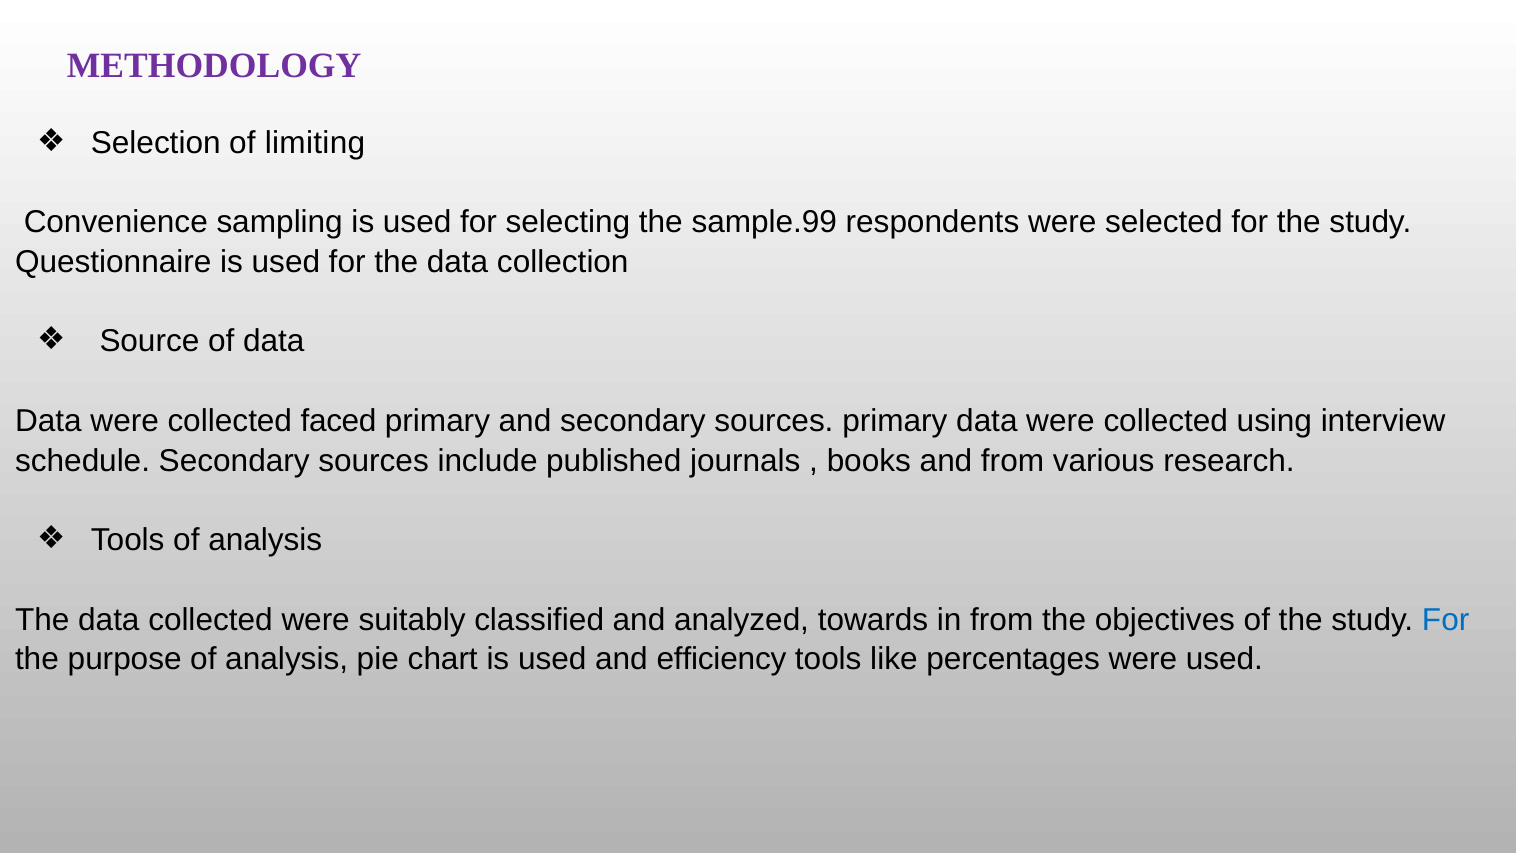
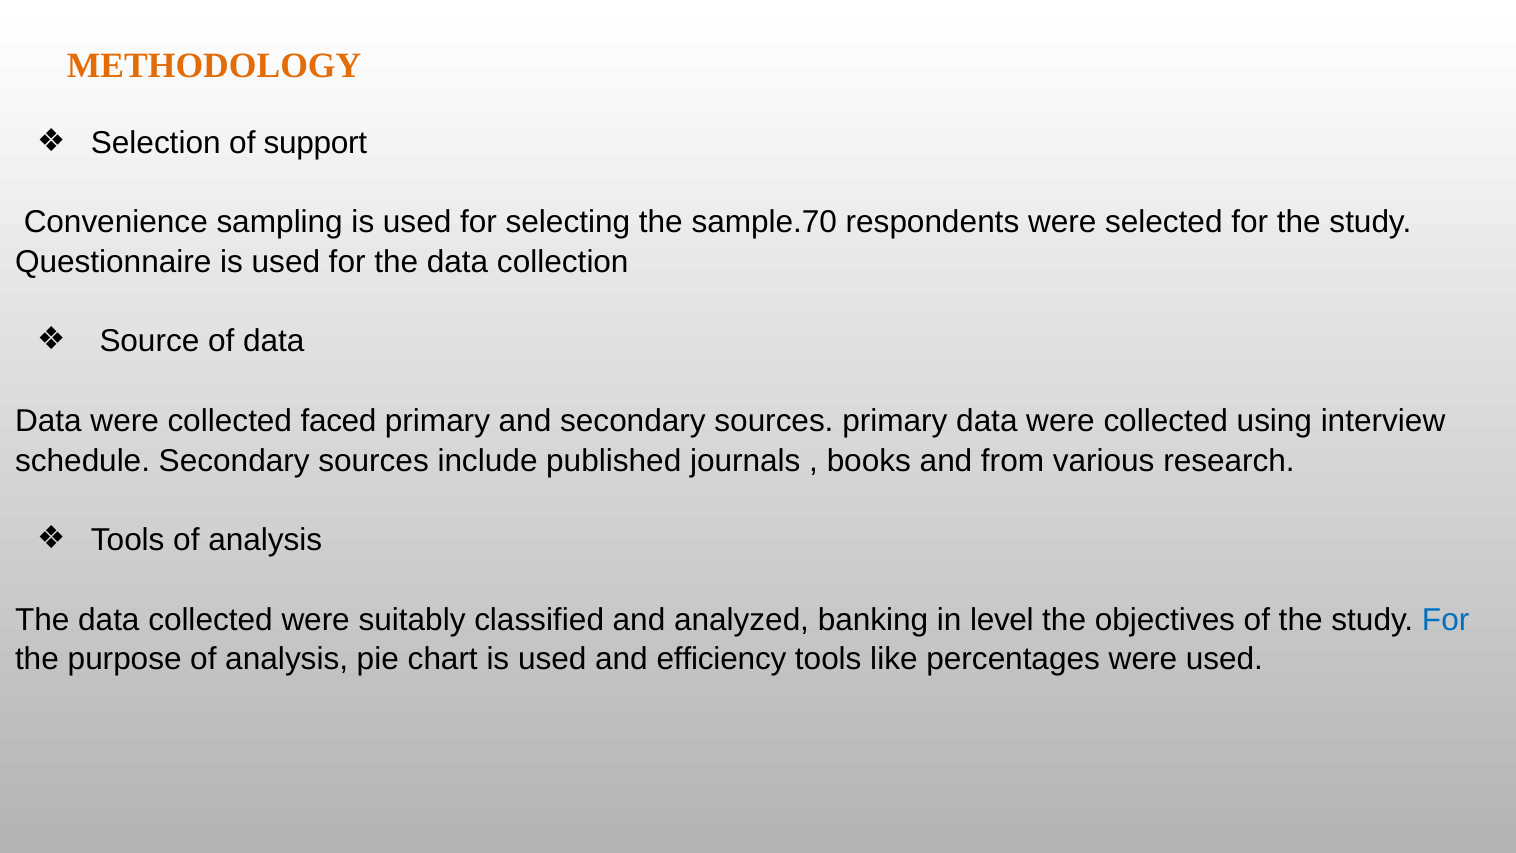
METHODOLOGY colour: purple -> orange
limiting: limiting -> support
sample.99: sample.99 -> sample.70
towards: towards -> banking
in from: from -> level
